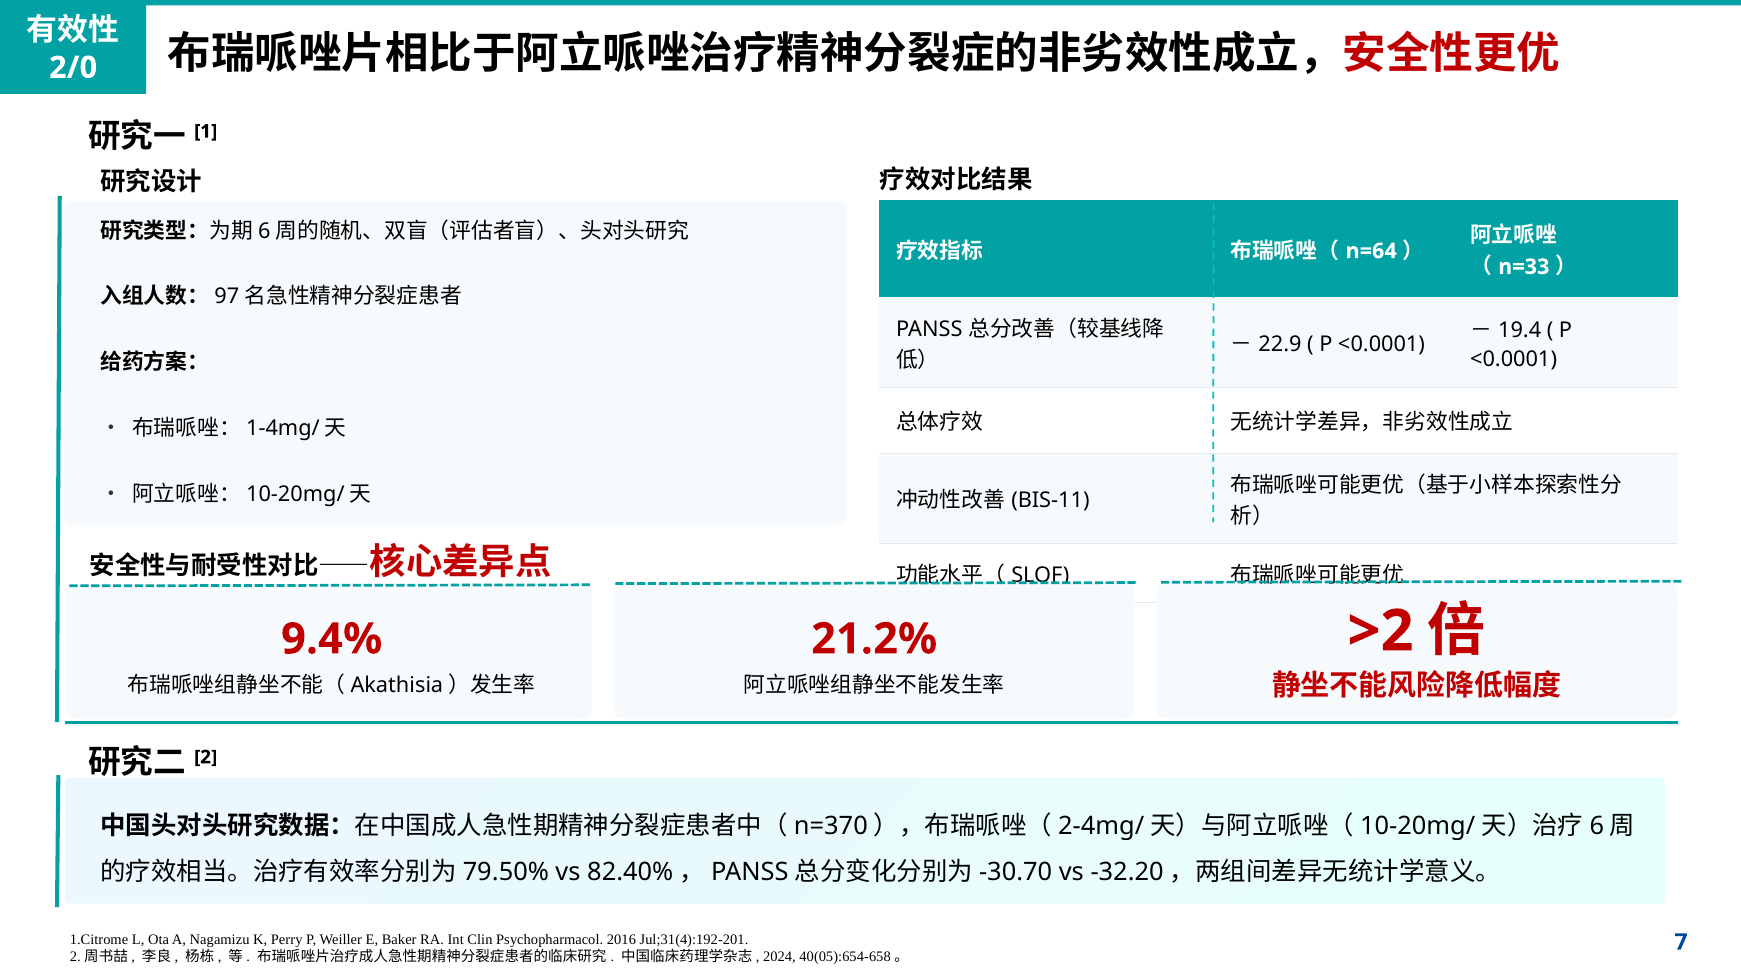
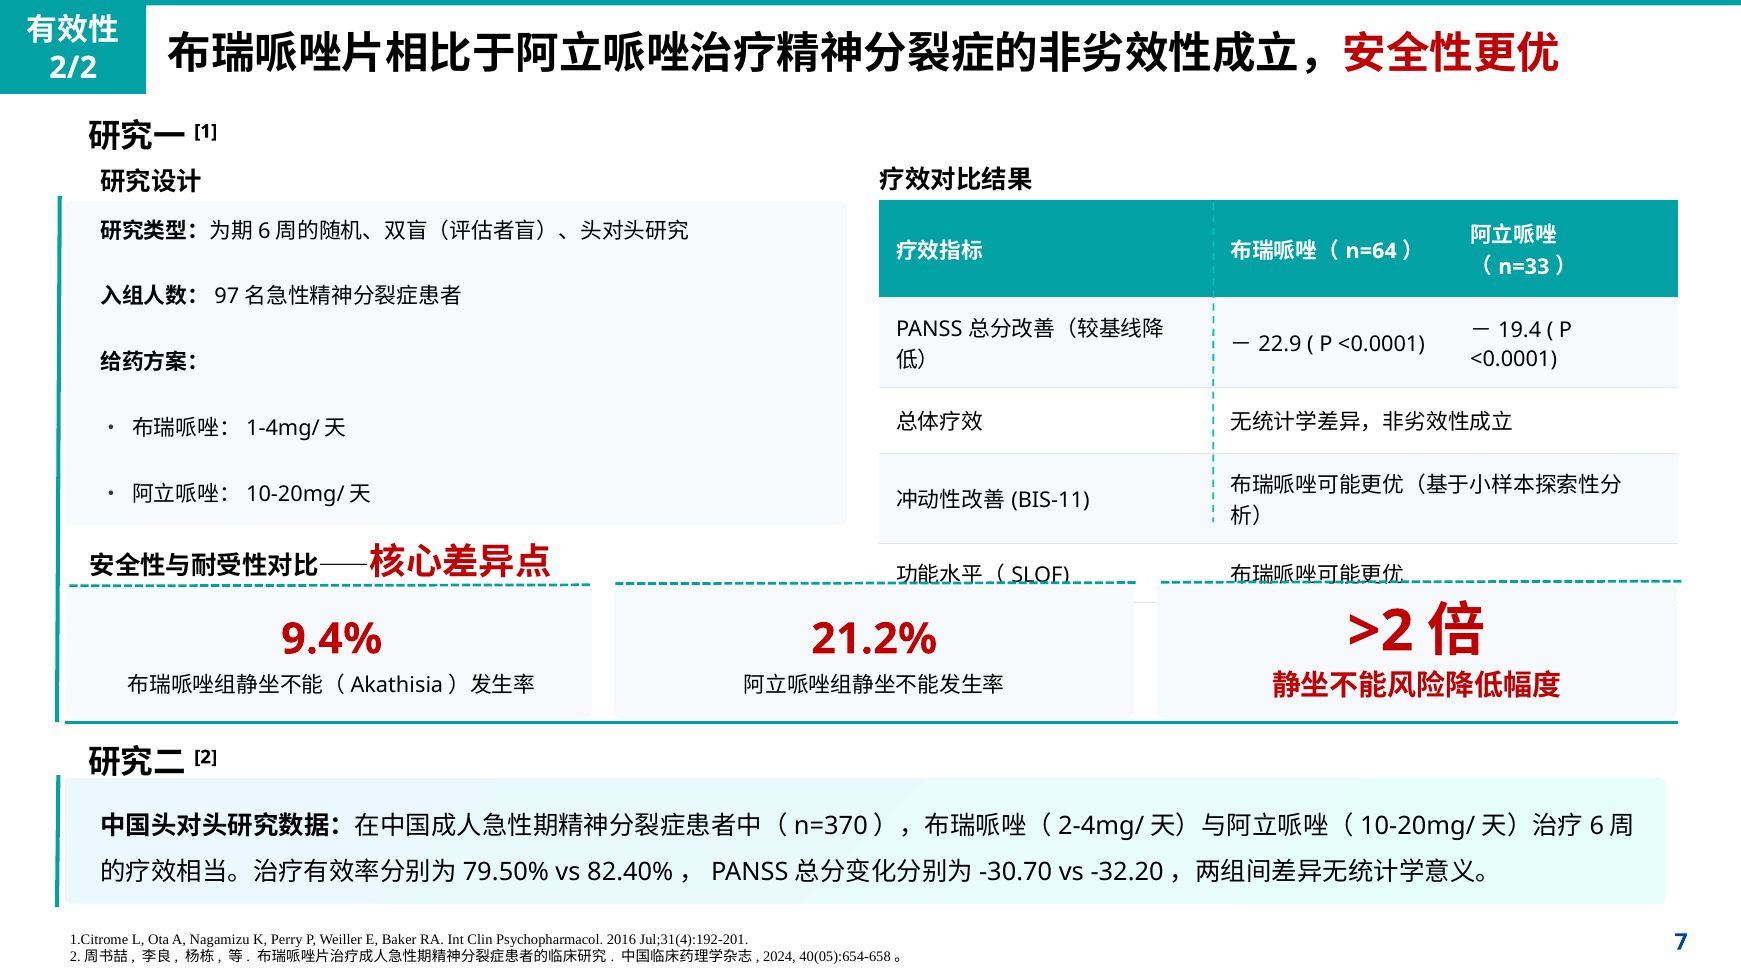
2/0: 2/0 -> 2/2
